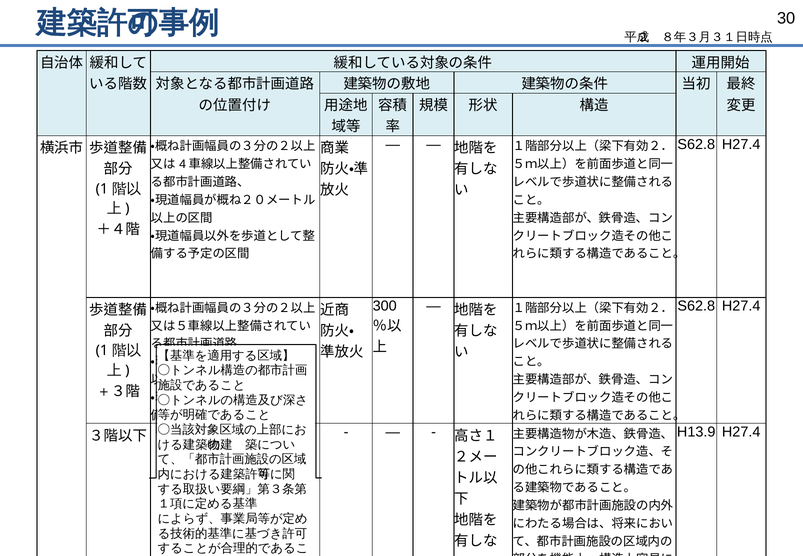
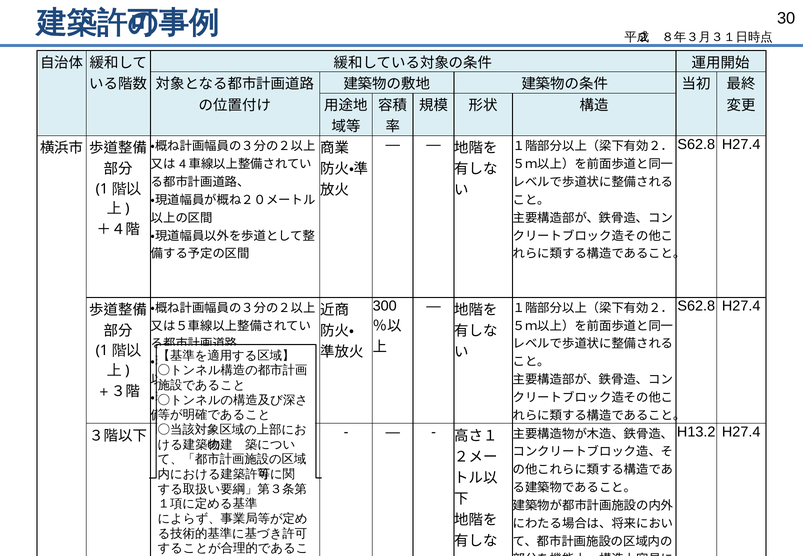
H13.9: H13.9 -> H13.2
